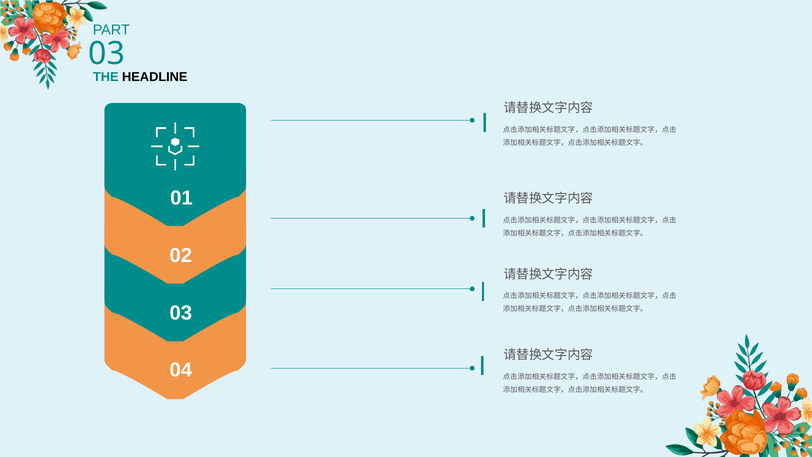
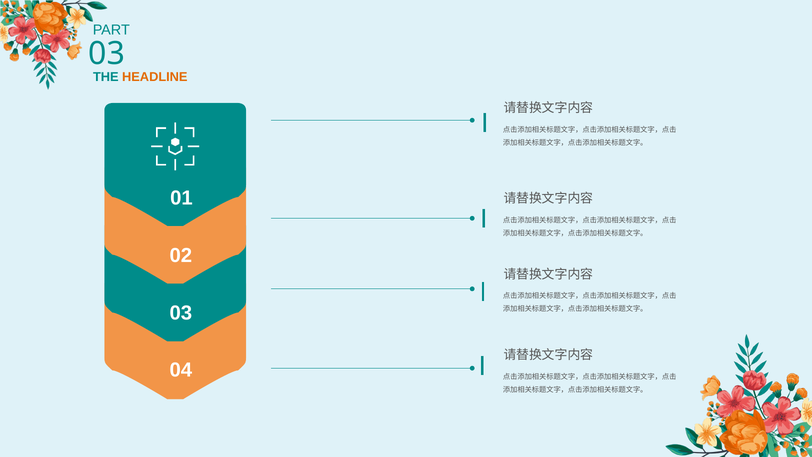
HEADLINE colour: black -> orange
